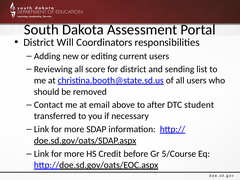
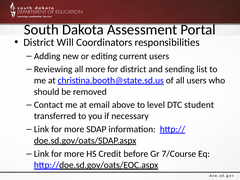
all score: score -> more
after: after -> level
5/Course: 5/Course -> 7/Course
